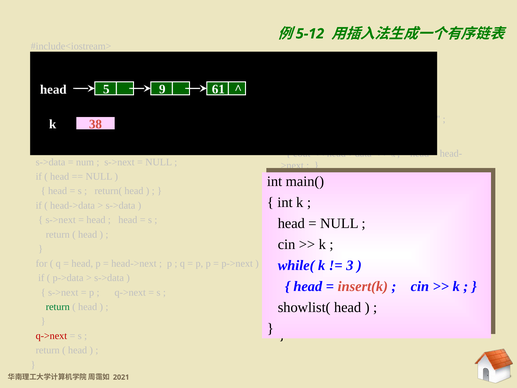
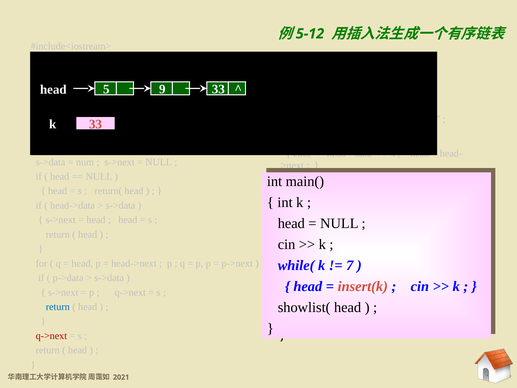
9 61: 61 -> 33
k 38: 38 -> 33
3: 3 -> 7
return at (58, 307) colour: green -> blue
